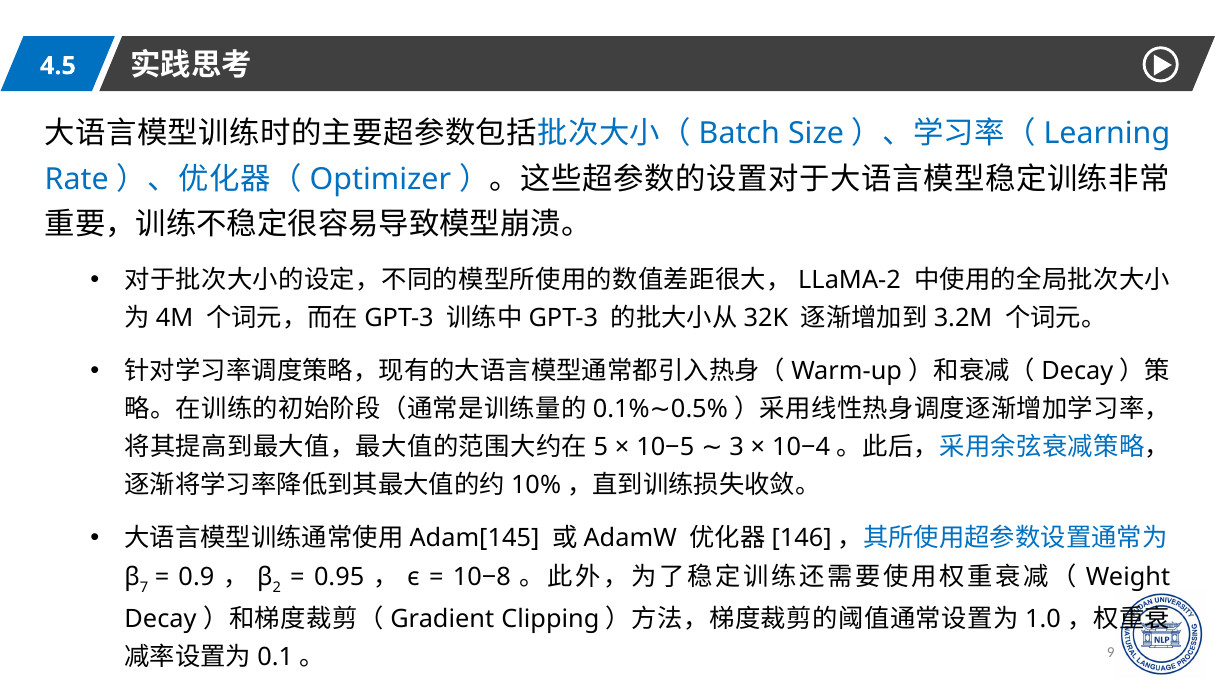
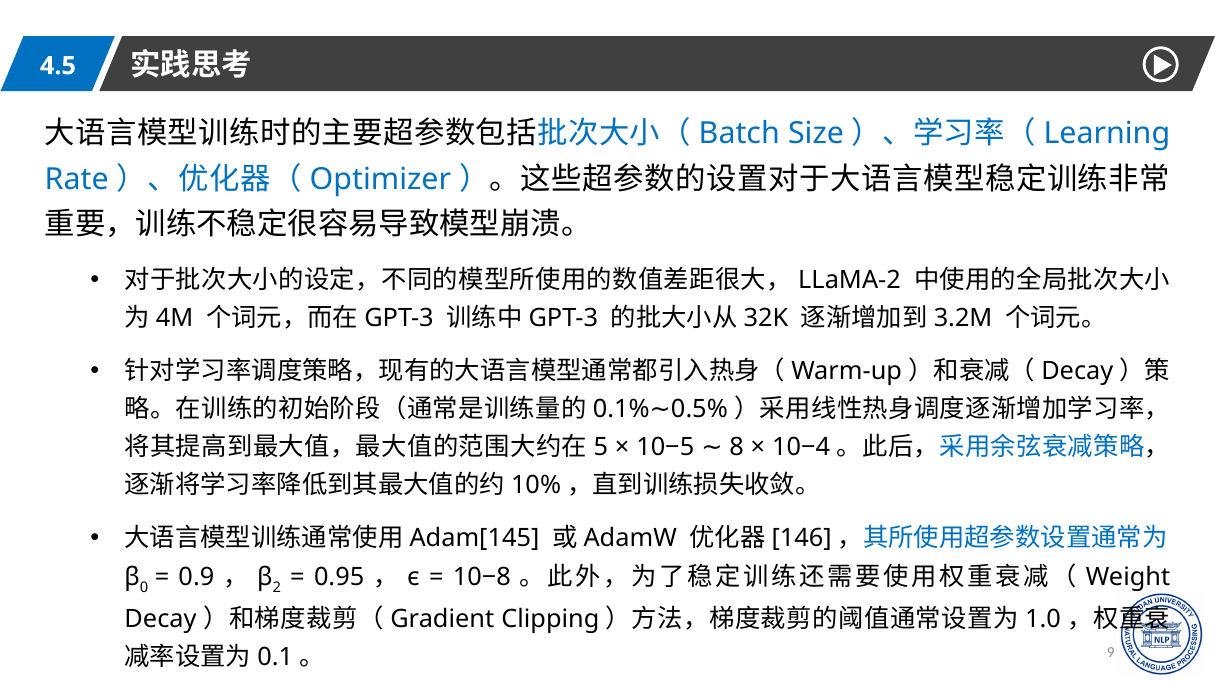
3: 3 -> 8
7: 7 -> 0
